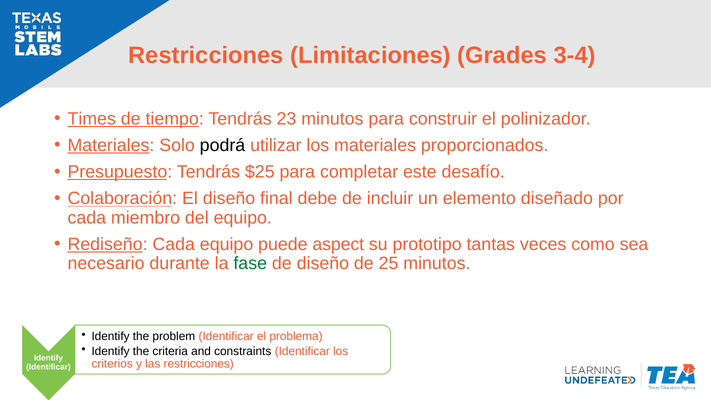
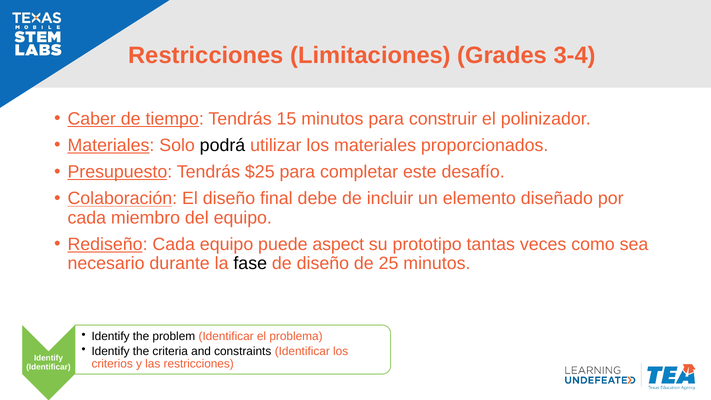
Times: Times -> Caber
23: 23 -> 15
fase colour: green -> black
